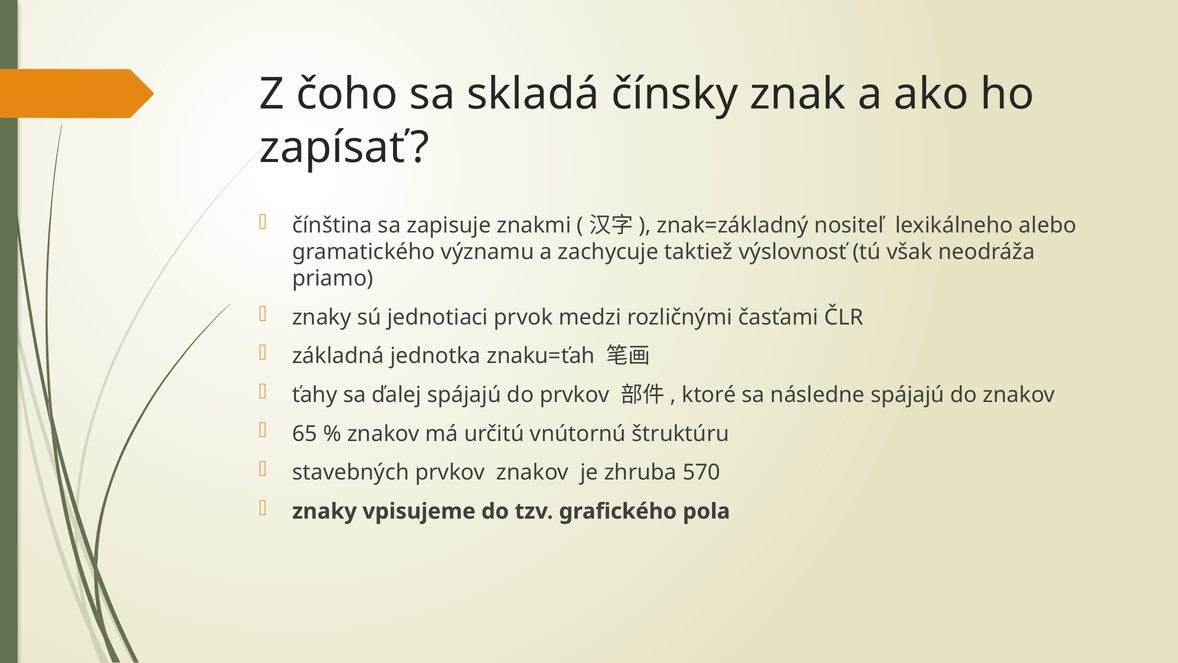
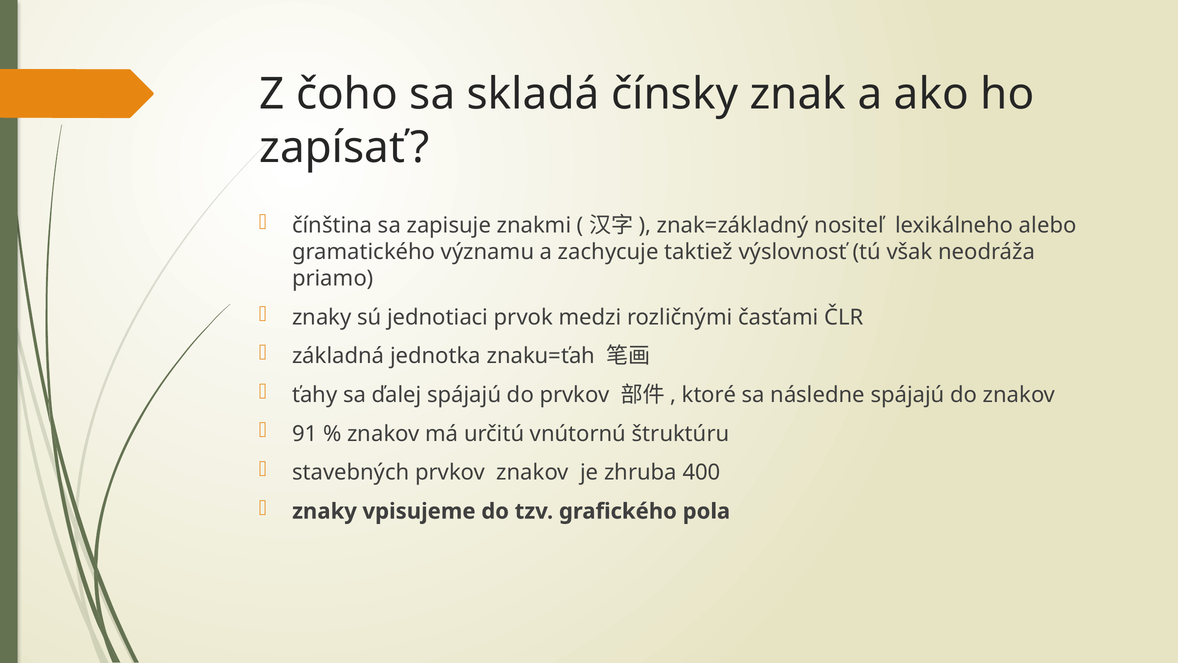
65: 65 -> 91
570: 570 -> 400
